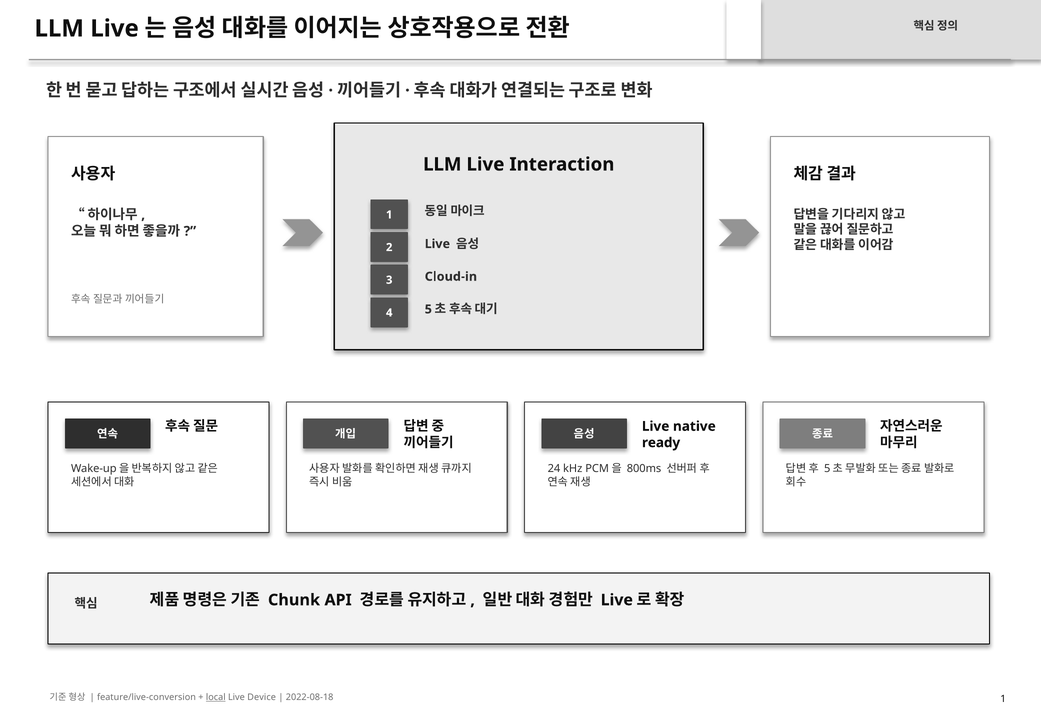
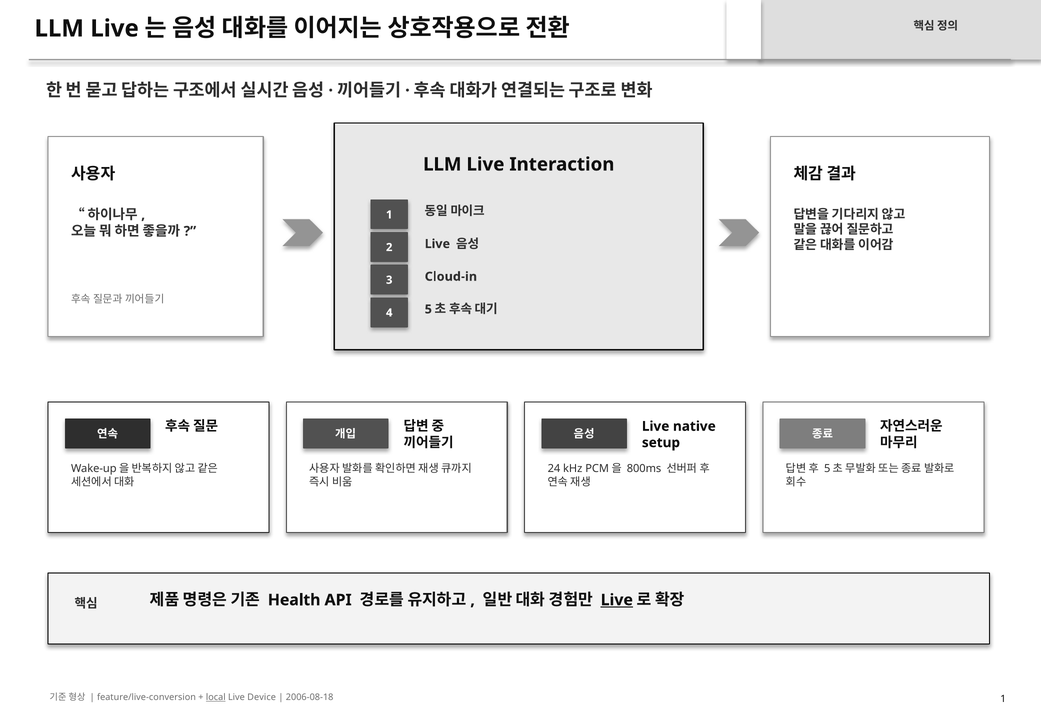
ready: ready -> setup
Chunk: Chunk -> Health
Live at (617, 600) underline: none -> present
2022-08-18: 2022-08-18 -> 2006-08-18
